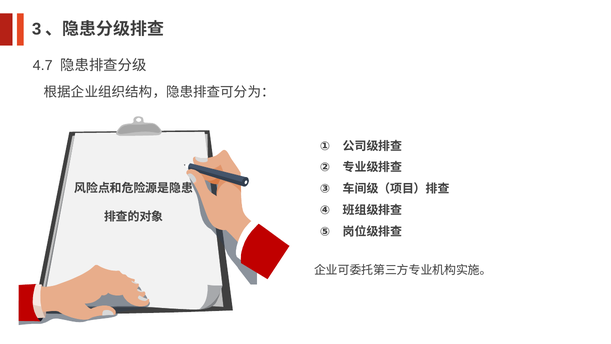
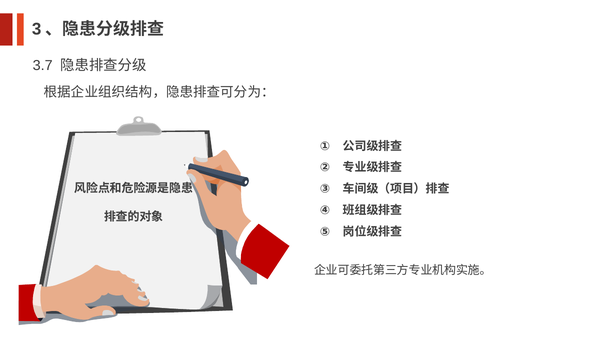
4.7: 4.7 -> 3.7
